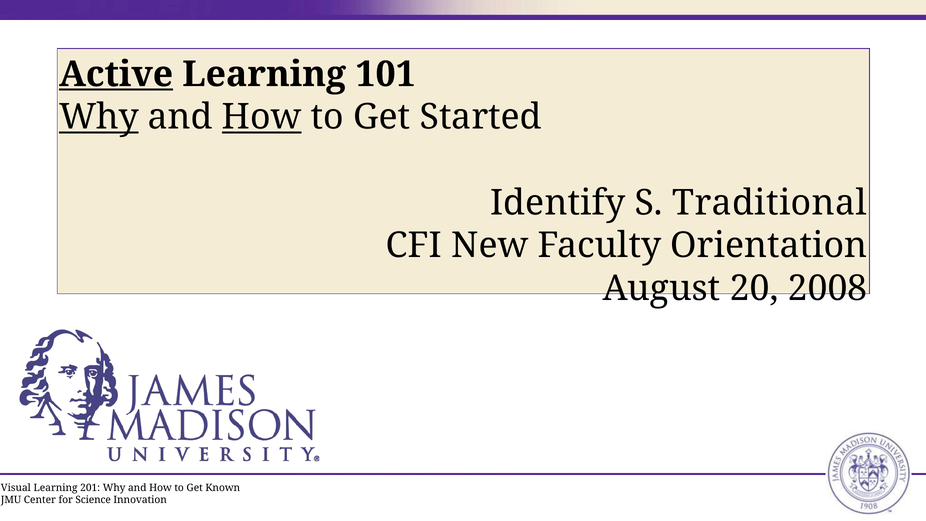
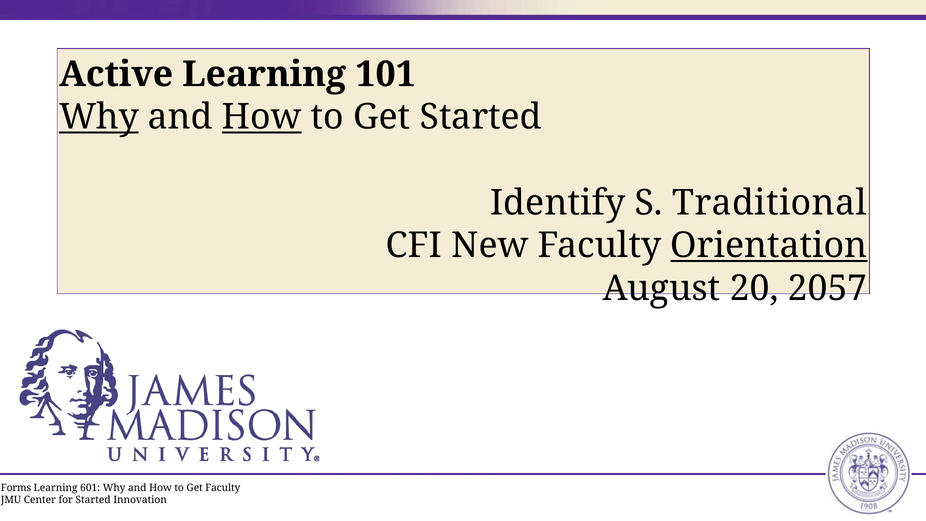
Active underline: present -> none
Orientation underline: none -> present
2008: 2008 -> 2057
Visual: Visual -> Forms
201: 201 -> 601
Get Known: Known -> Faculty
Science at (93, 500): Science -> Started
